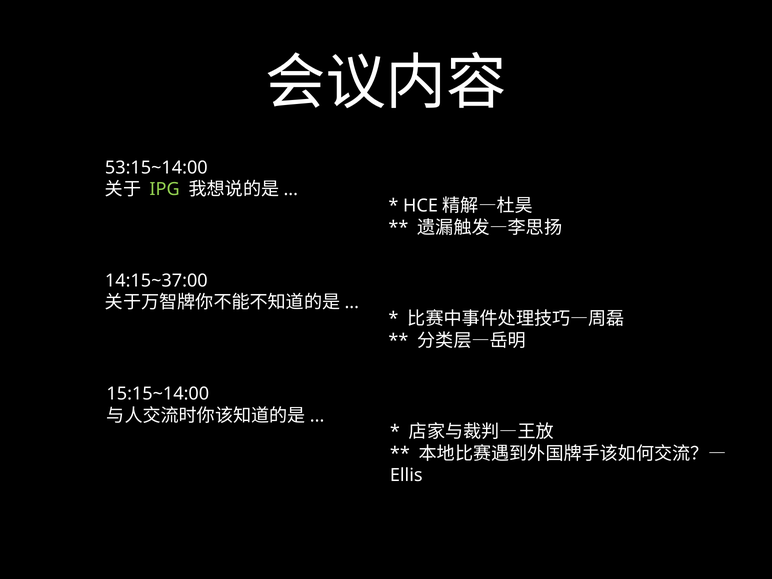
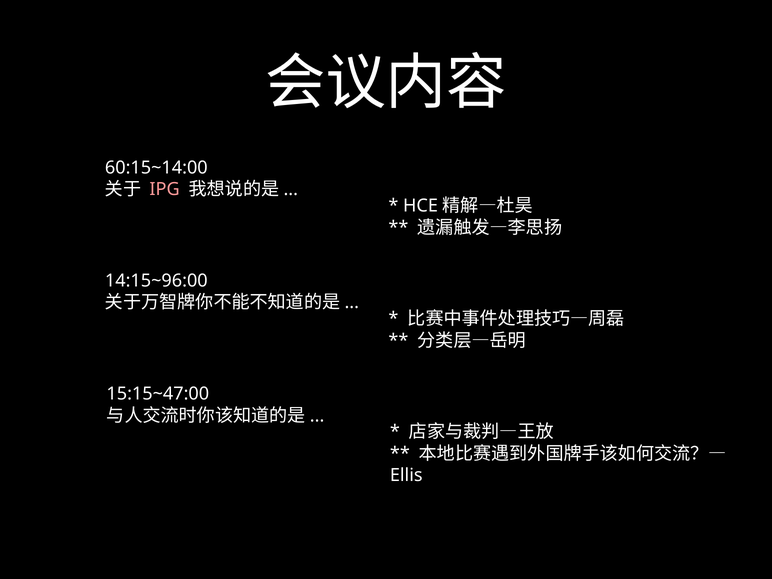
53:15~14:00: 53:15~14:00 -> 60:15~14:00
IPG colour: light green -> pink
14:15~37:00: 14:15~37:00 -> 14:15~96:00
15:15~14:00: 15:15~14:00 -> 15:15~47:00
